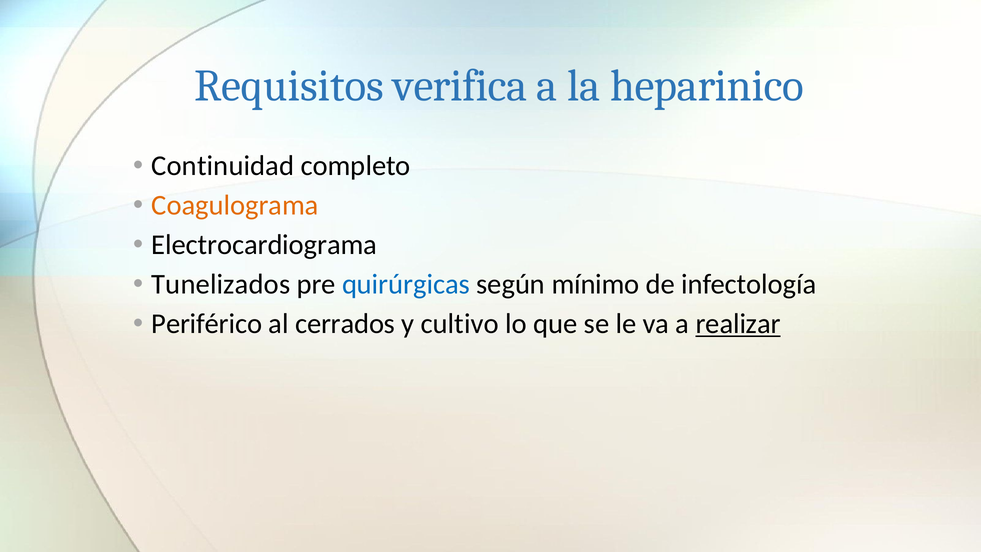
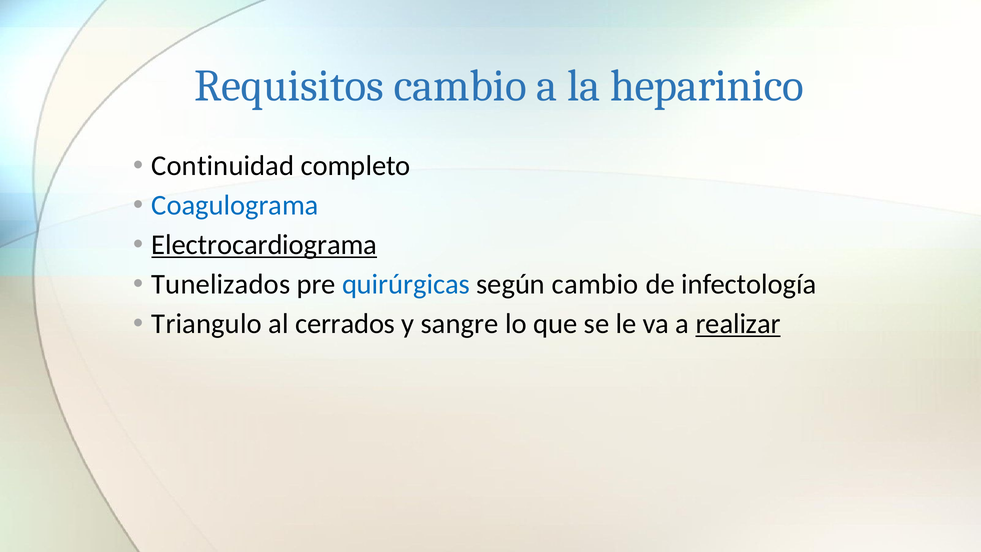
Requisitos verifica: verifica -> cambio
Coagulograma colour: orange -> blue
Electrocardiograma underline: none -> present
según mínimo: mínimo -> cambio
Periférico: Periférico -> Triangulo
cultivo: cultivo -> sangre
